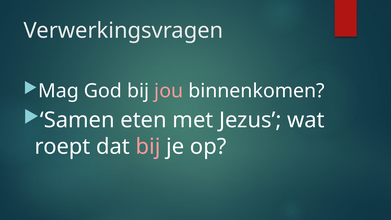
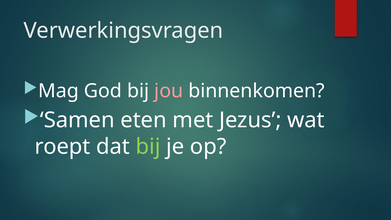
bij at (148, 146) colour: pink -> light green
